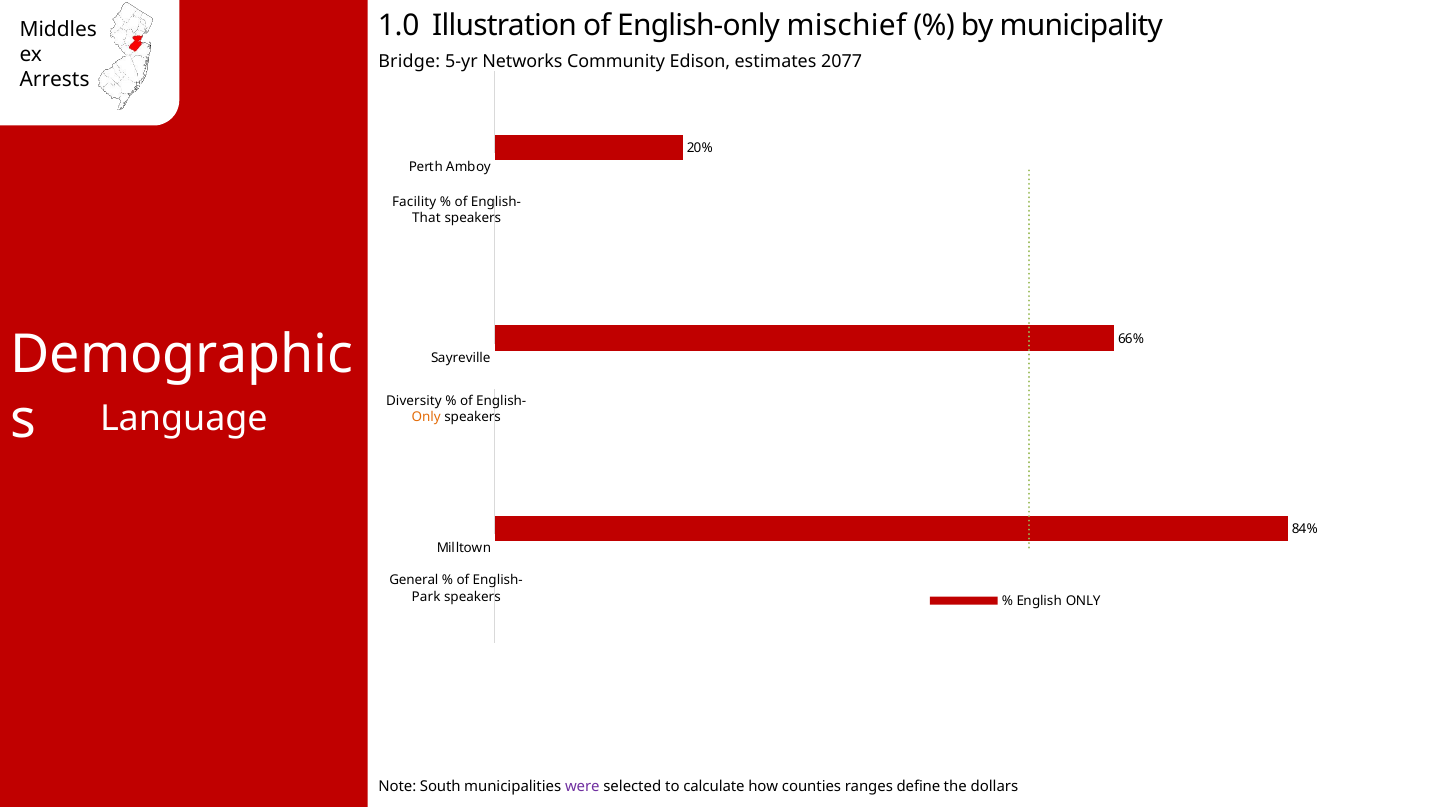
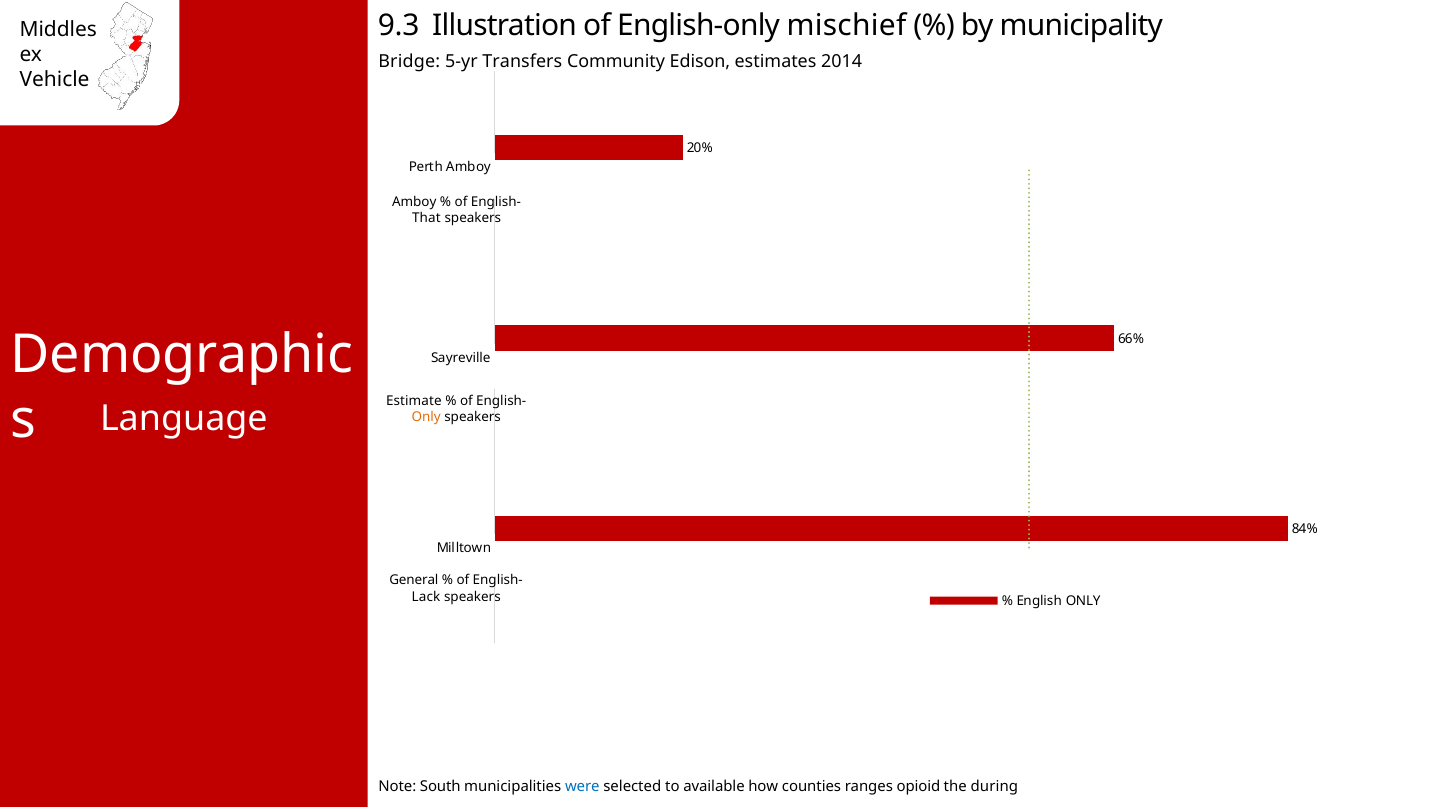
1.0: 1.0 -> 9.3
Networks: Networks -> Transfers
2077: 2077 -> 2014
Arrests: Arrests -> Vehicle
Facility at (414, 202): Facility -> Amboy
Diversity: Diversity -> Estimate
Park: Park -> Lack
were colour: purple -> blue
calculate: calculate -> available
define: define -> opioid
dollars: dollars -> during
